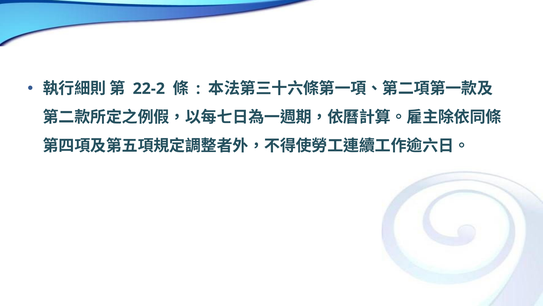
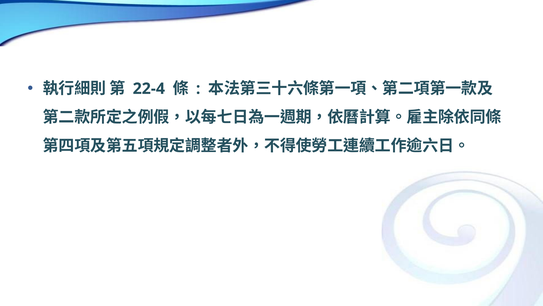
22-2: 22-2 -> 22-4
